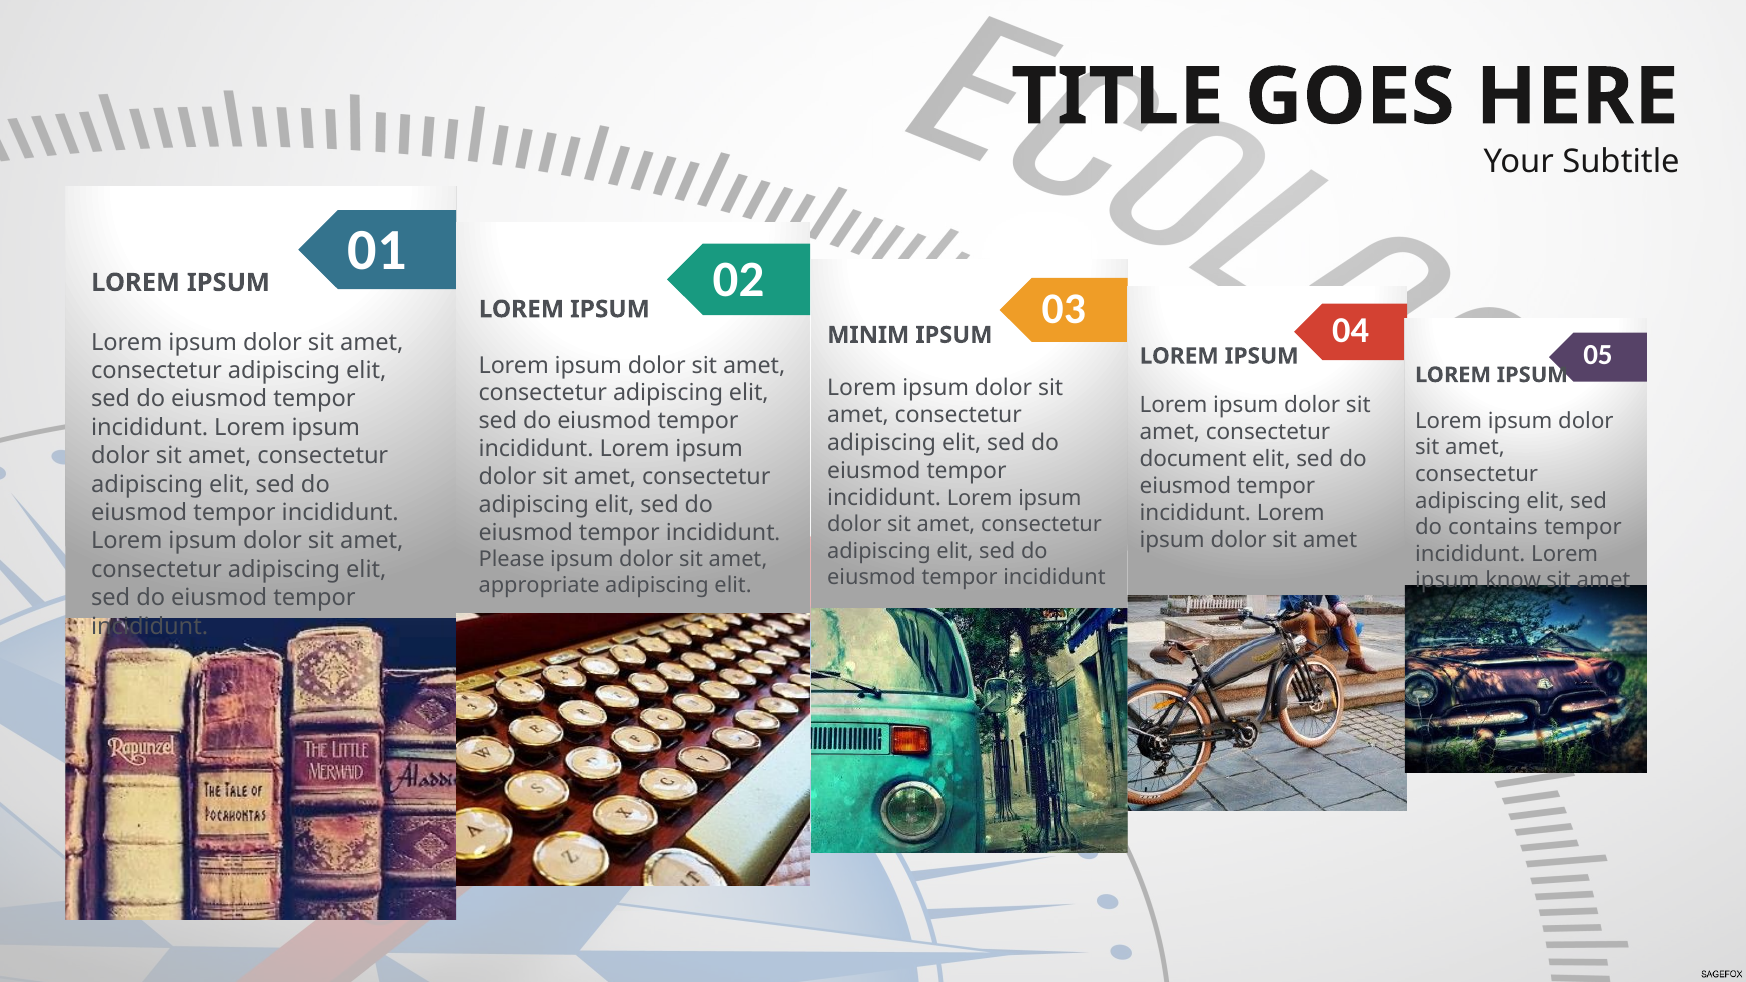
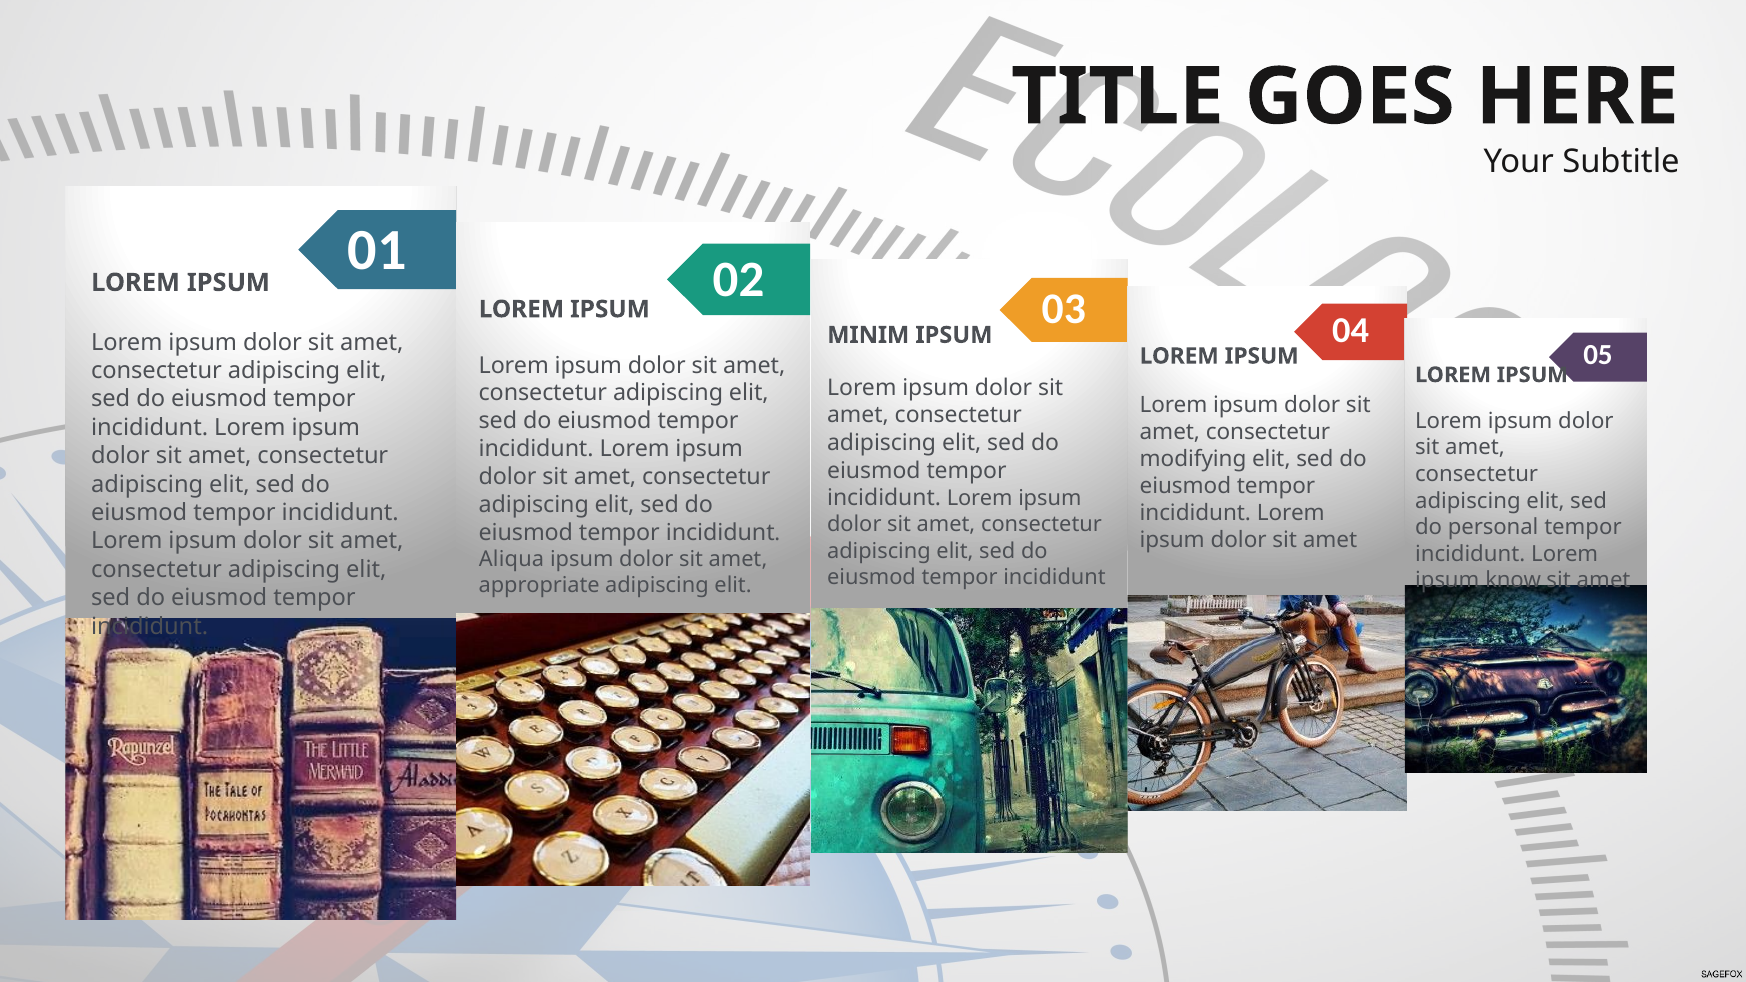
document: document -> modifying
contains: contains -> personal
Please: Please -> Aliqua
